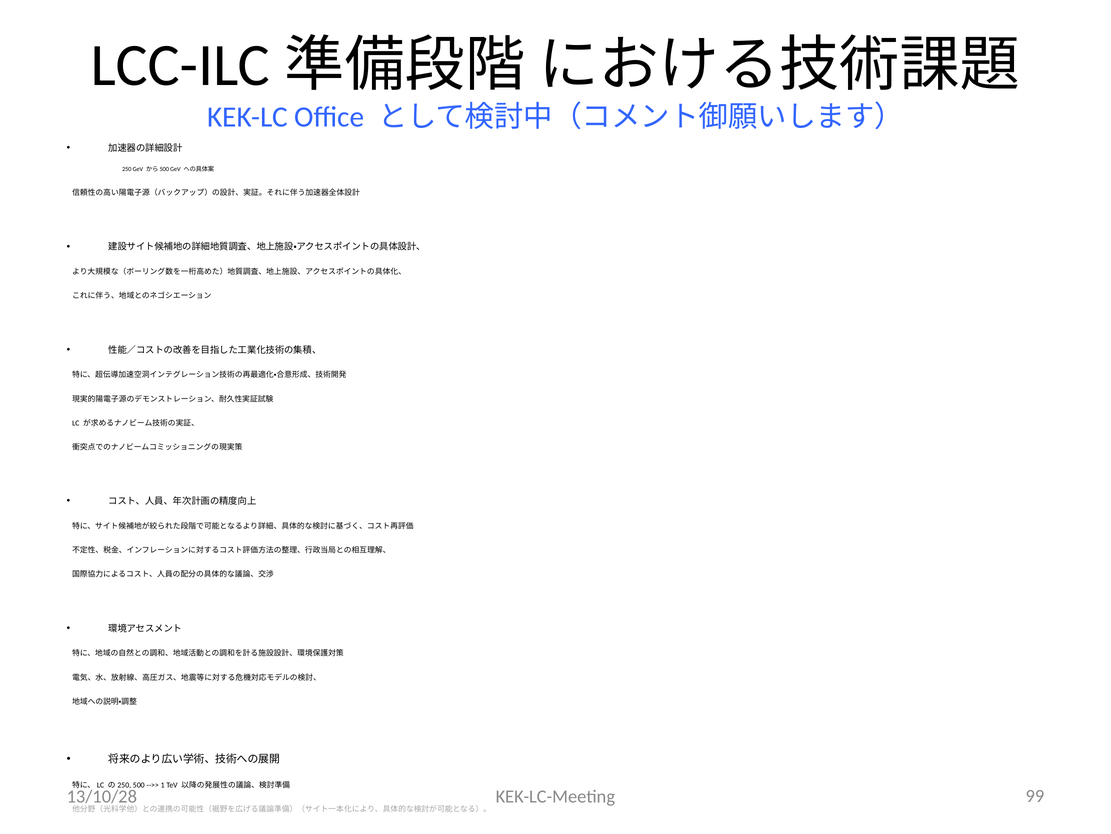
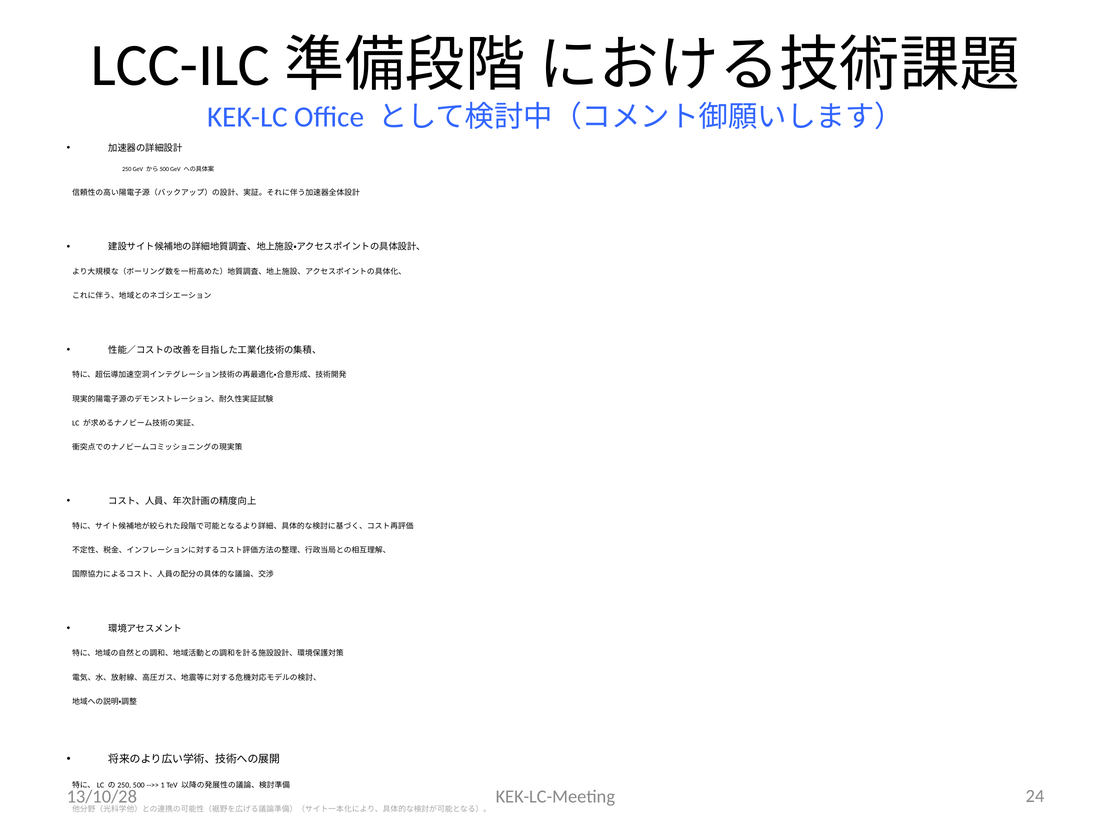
99: 99 -> 24
